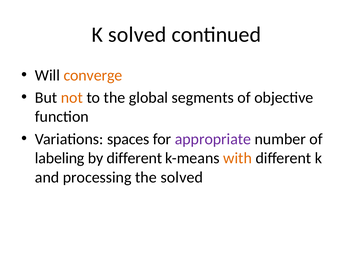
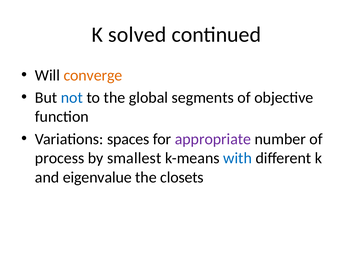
not colour: orange -> blue
labeling: labeling -> process
by different: different -> smallest
with colour: orange -> blue
processing: processing -> eigenvalue
the solved: solved -> closets
